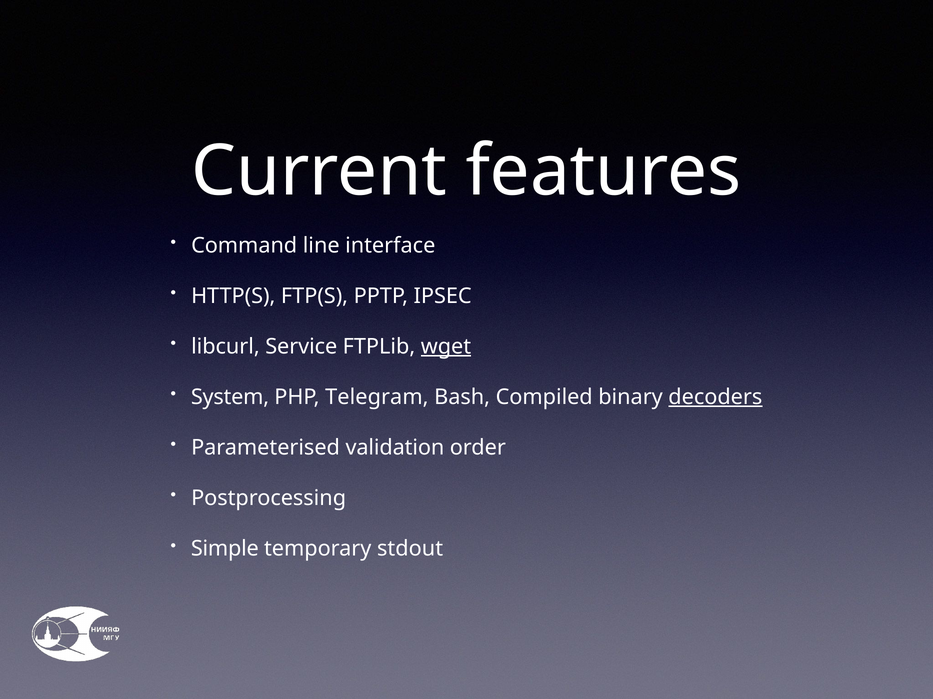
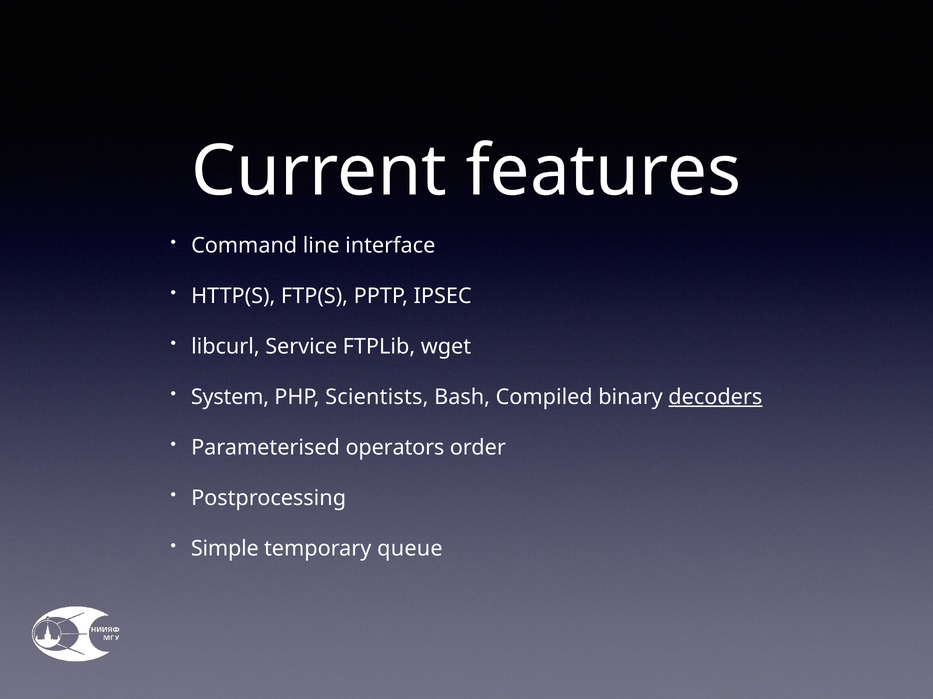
wget underline: present -> none
Telegram: Telegram -> Scientists
validation: validation -> operators
stdout: stdout -> queue
